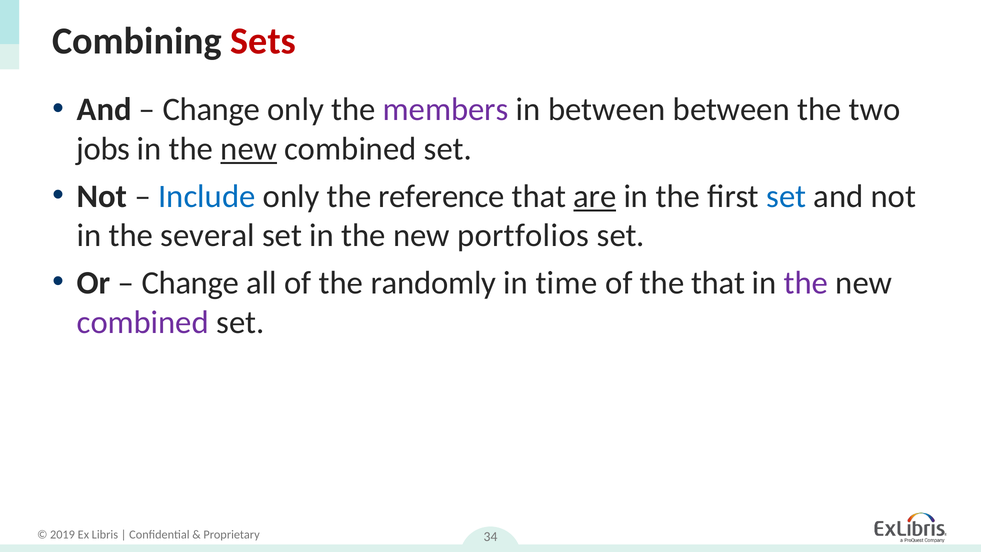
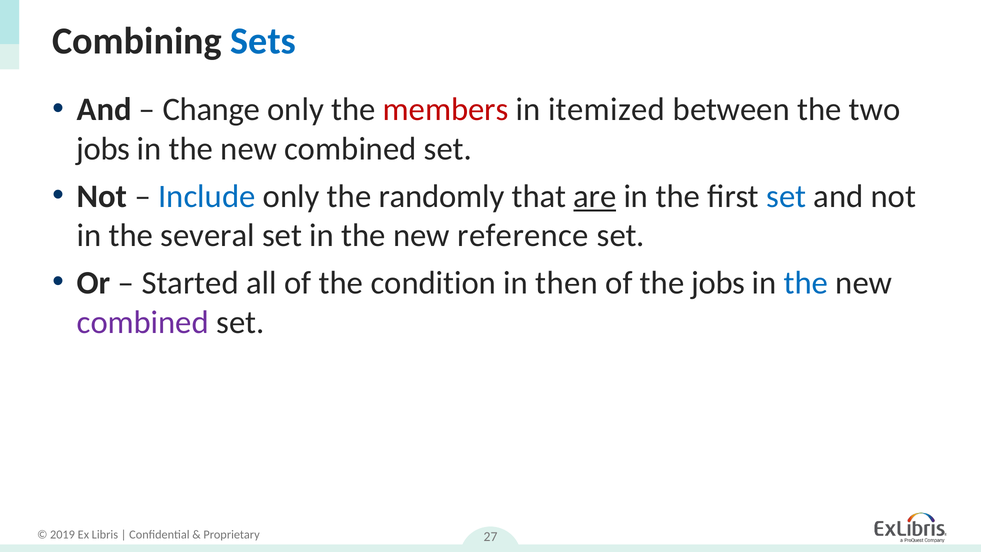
Sets colour: red -> blue
members colour: purple -> red
in between: between -> itemized
new at (249, 149) underline: present -> none
reference: reference -> randomly
portfolios: portfolios -> reference
Change at (190, 283): Change -> Started
randomly: randomly -> condition
time: time -> then
the that: that -> jobs
the at (806, 283) colour: purple -> blue
34: 34 -> 27
